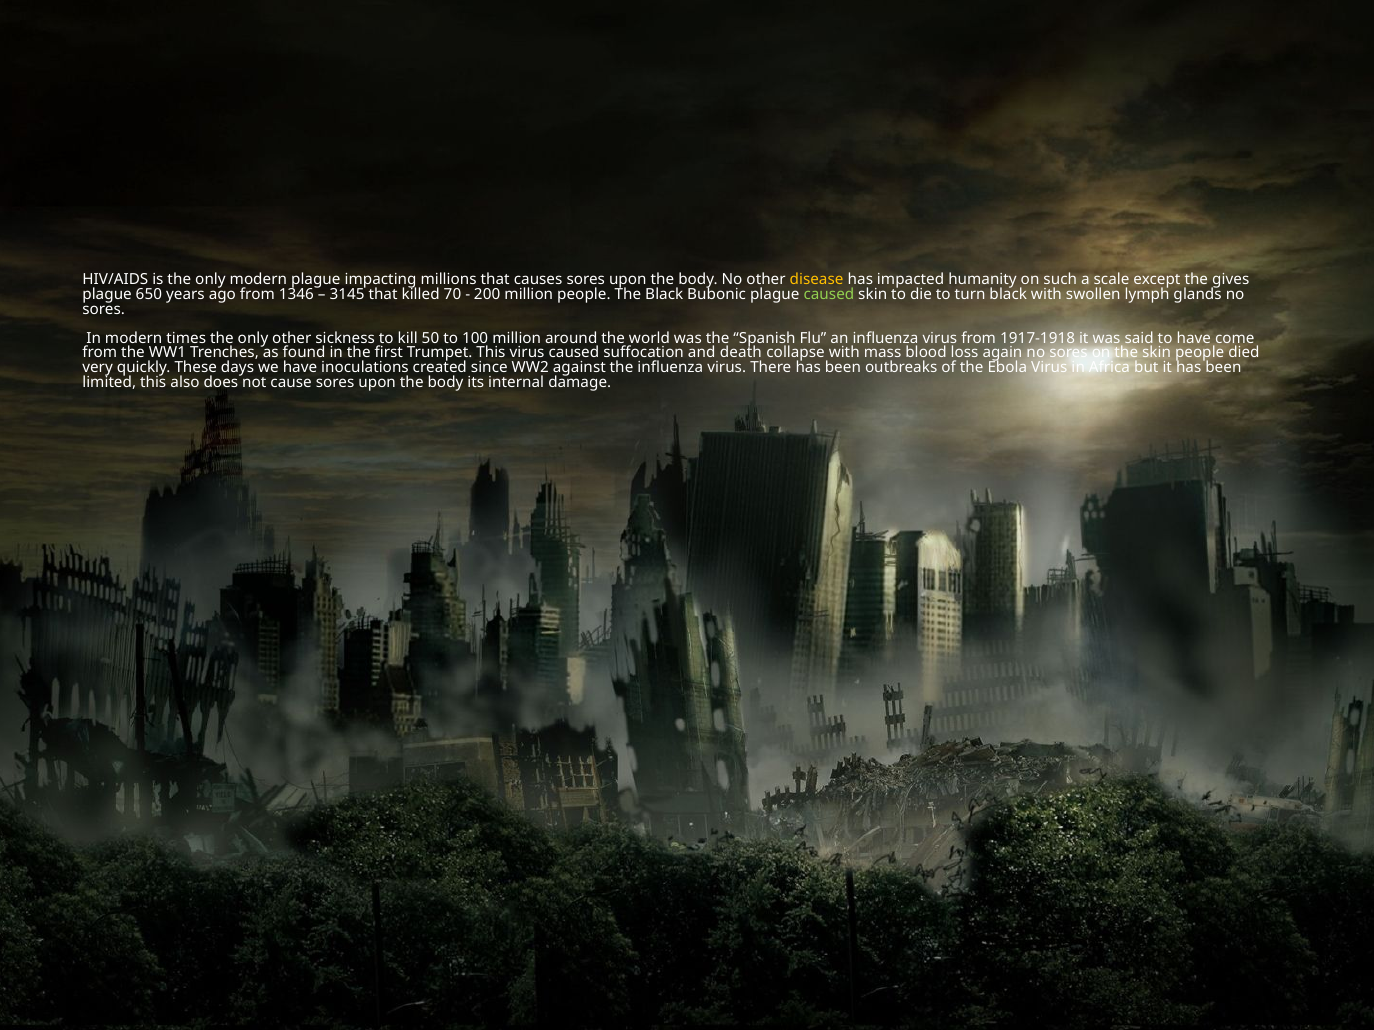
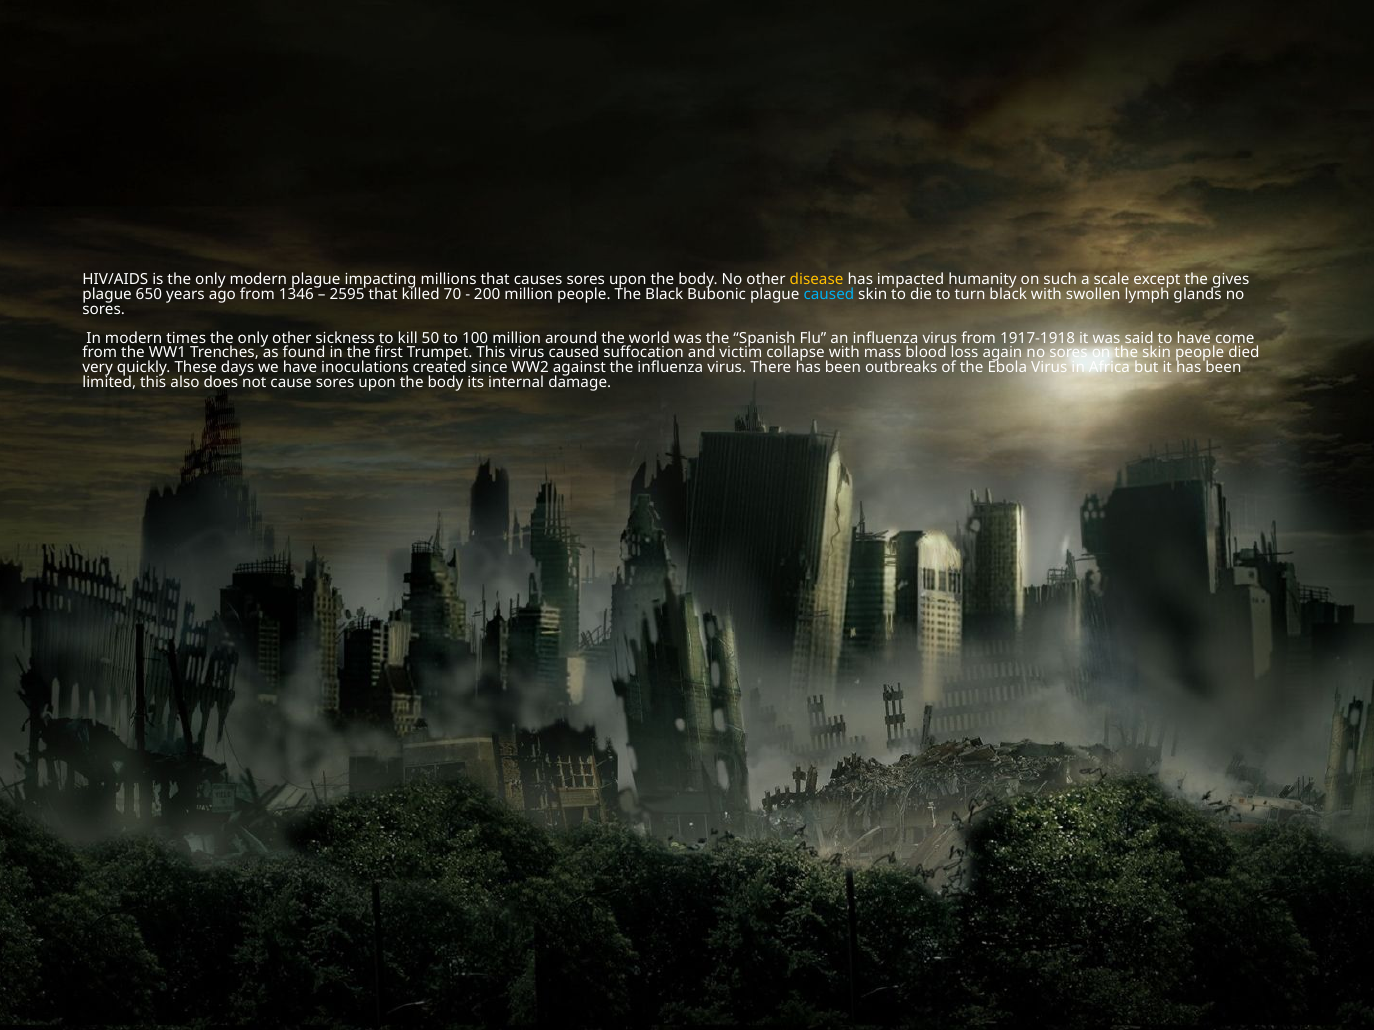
3145: 3145 -> 2595
caused at (829, 295) colour: light green -> light blue
death: death -> victim
